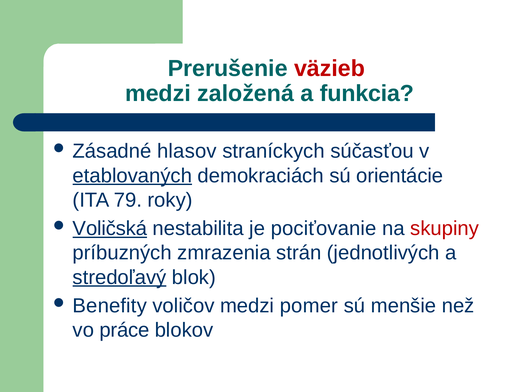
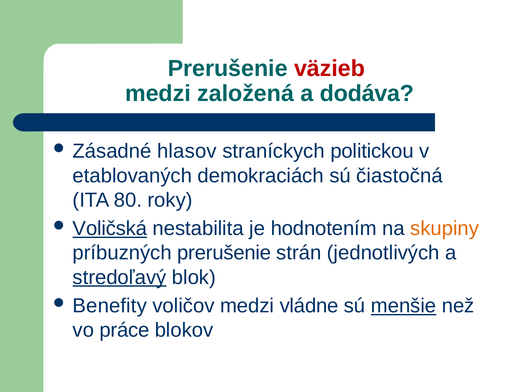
funkcia: funkcia -> dodáva
súčasťou: súčasťou -> politickou
etablovaných underline: present -> none
orientácie: orientácie -> čiastočná
79: 79 -> 80
pociťovanie: pociťovanie -> hodnotením
skupiny colour: red -> orange
príbuzných zmrazenia: zmrazenia -> prerušenie
pomer: pomer -> vládne
menšie underline: none -> present
